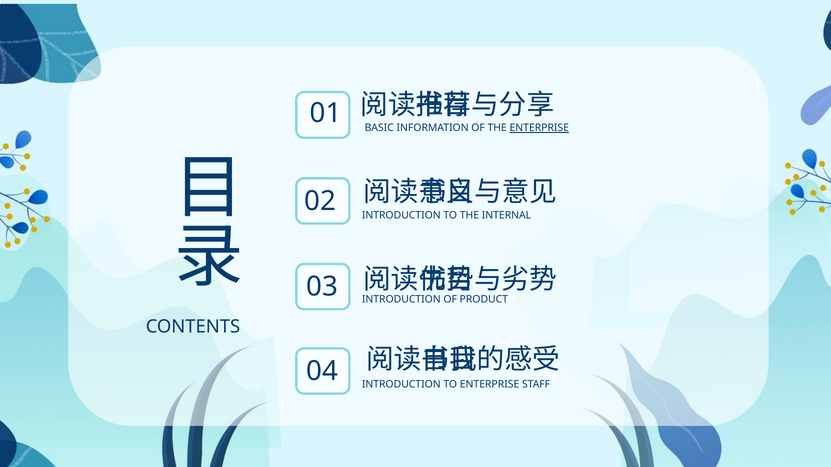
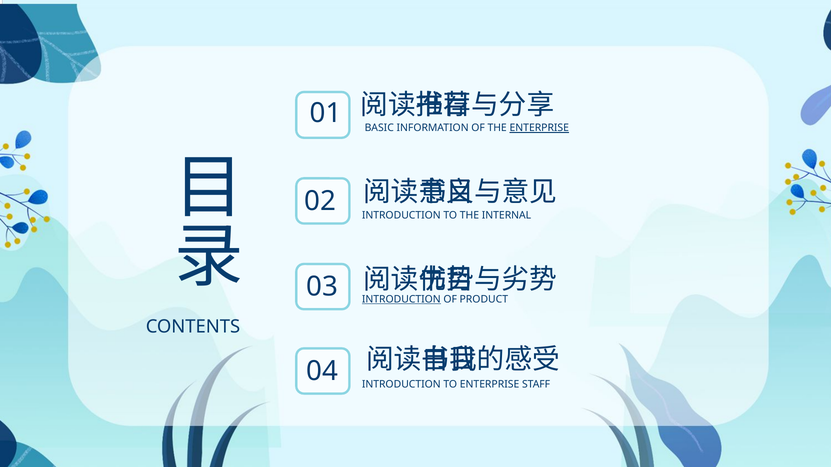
INTRODUCTION at (401, 300) underline: none -> present
